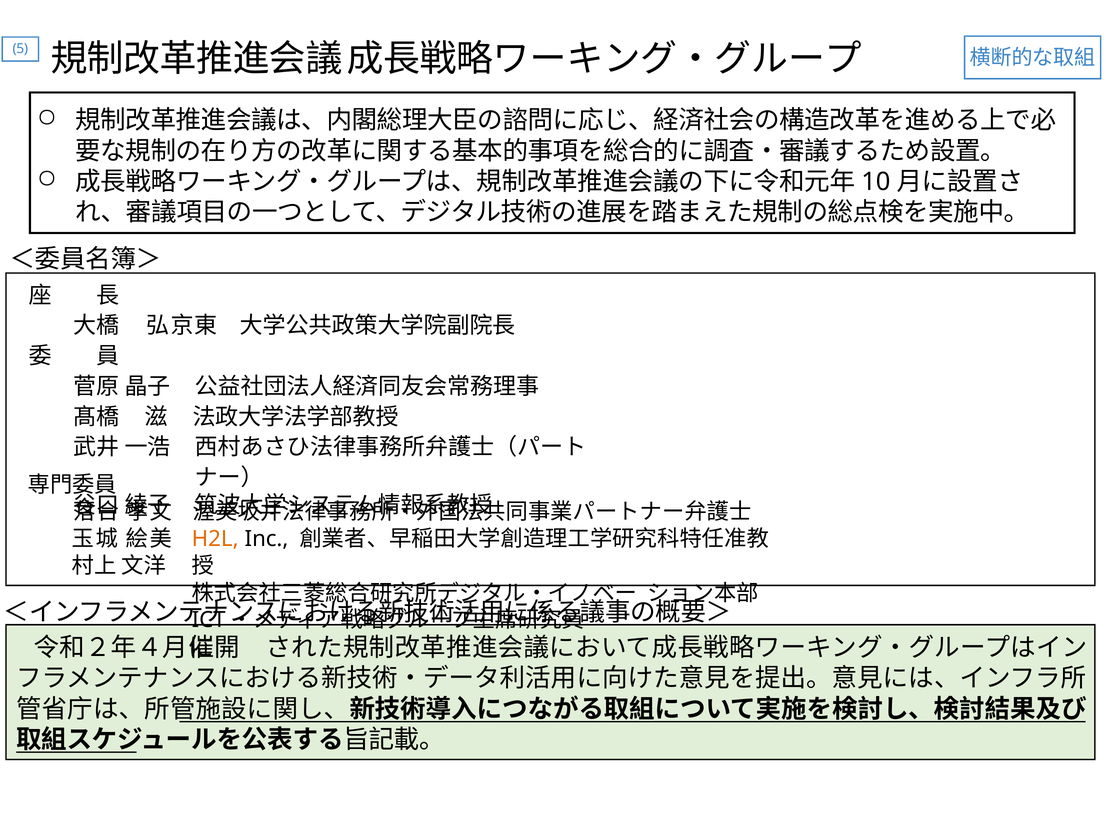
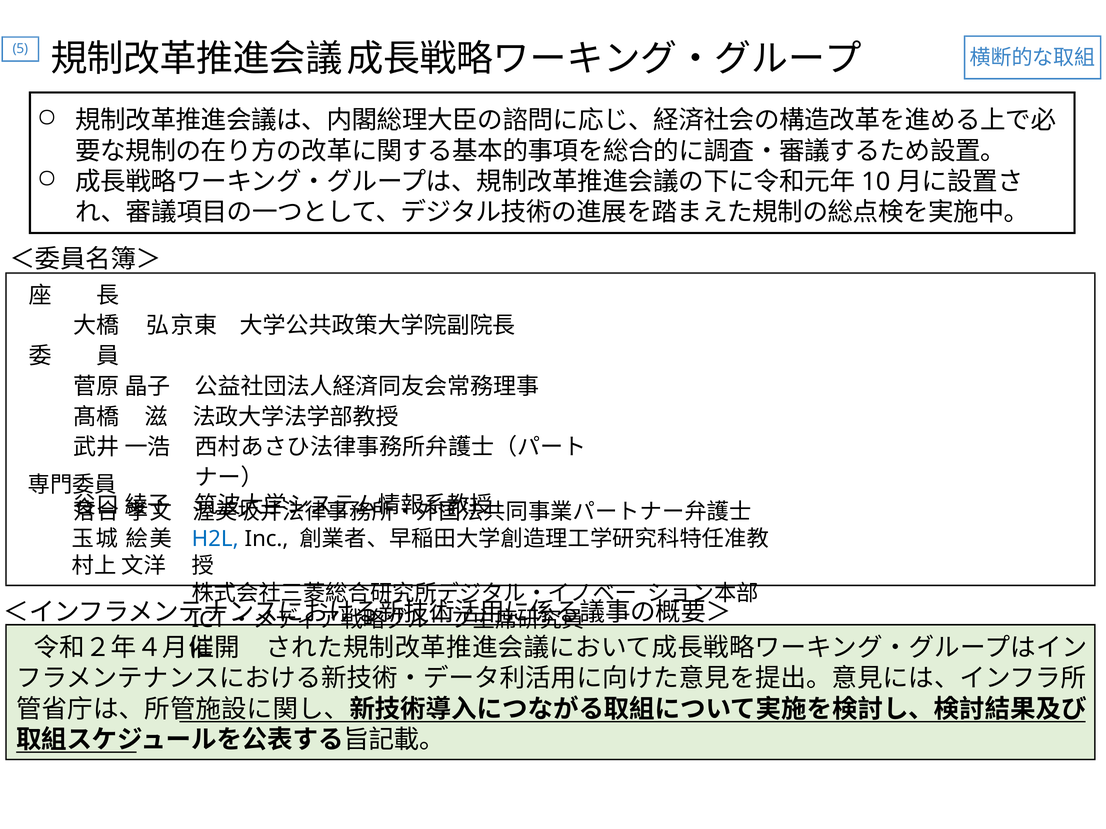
H2L colour: orange -> blue
